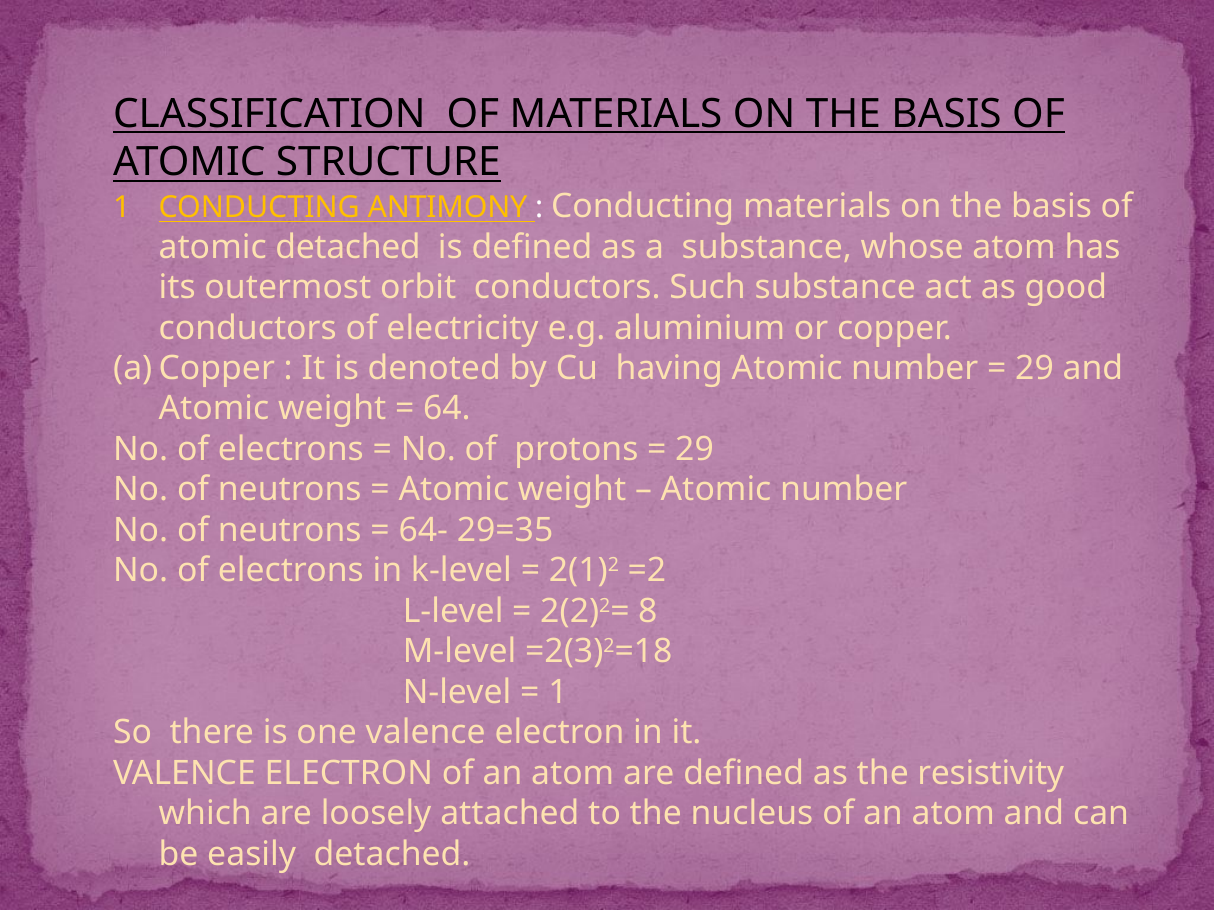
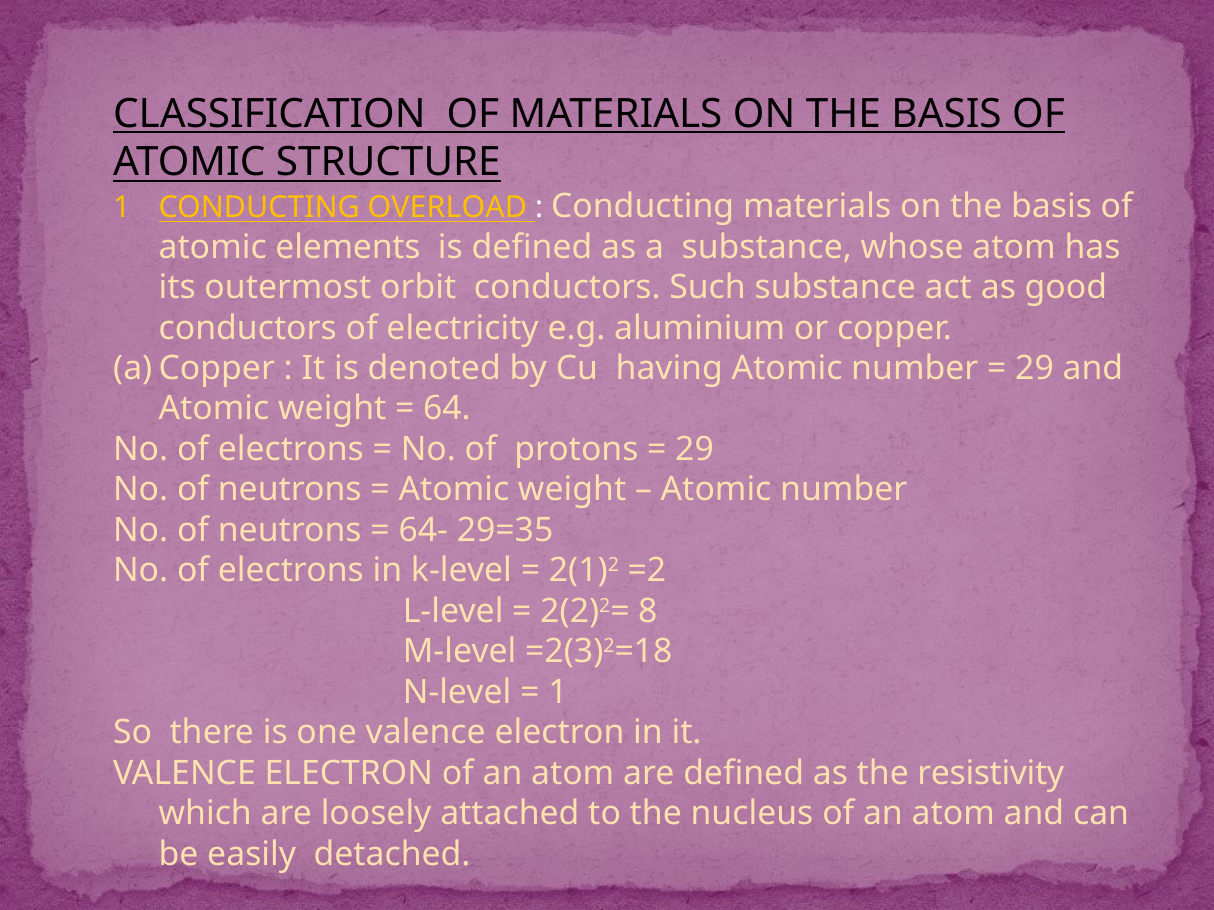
ANTIMONY: ANTIMONY -> OVERLOAD
atomic detached: detached -> elements
